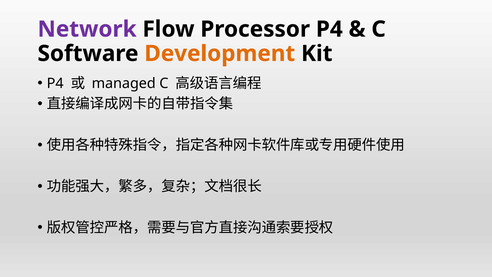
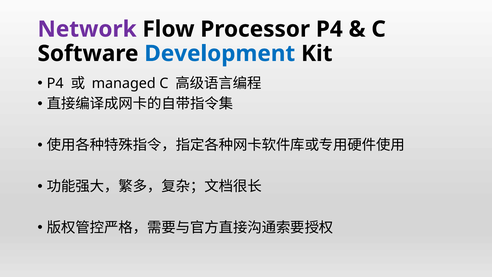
Development colour: orange -> blue
